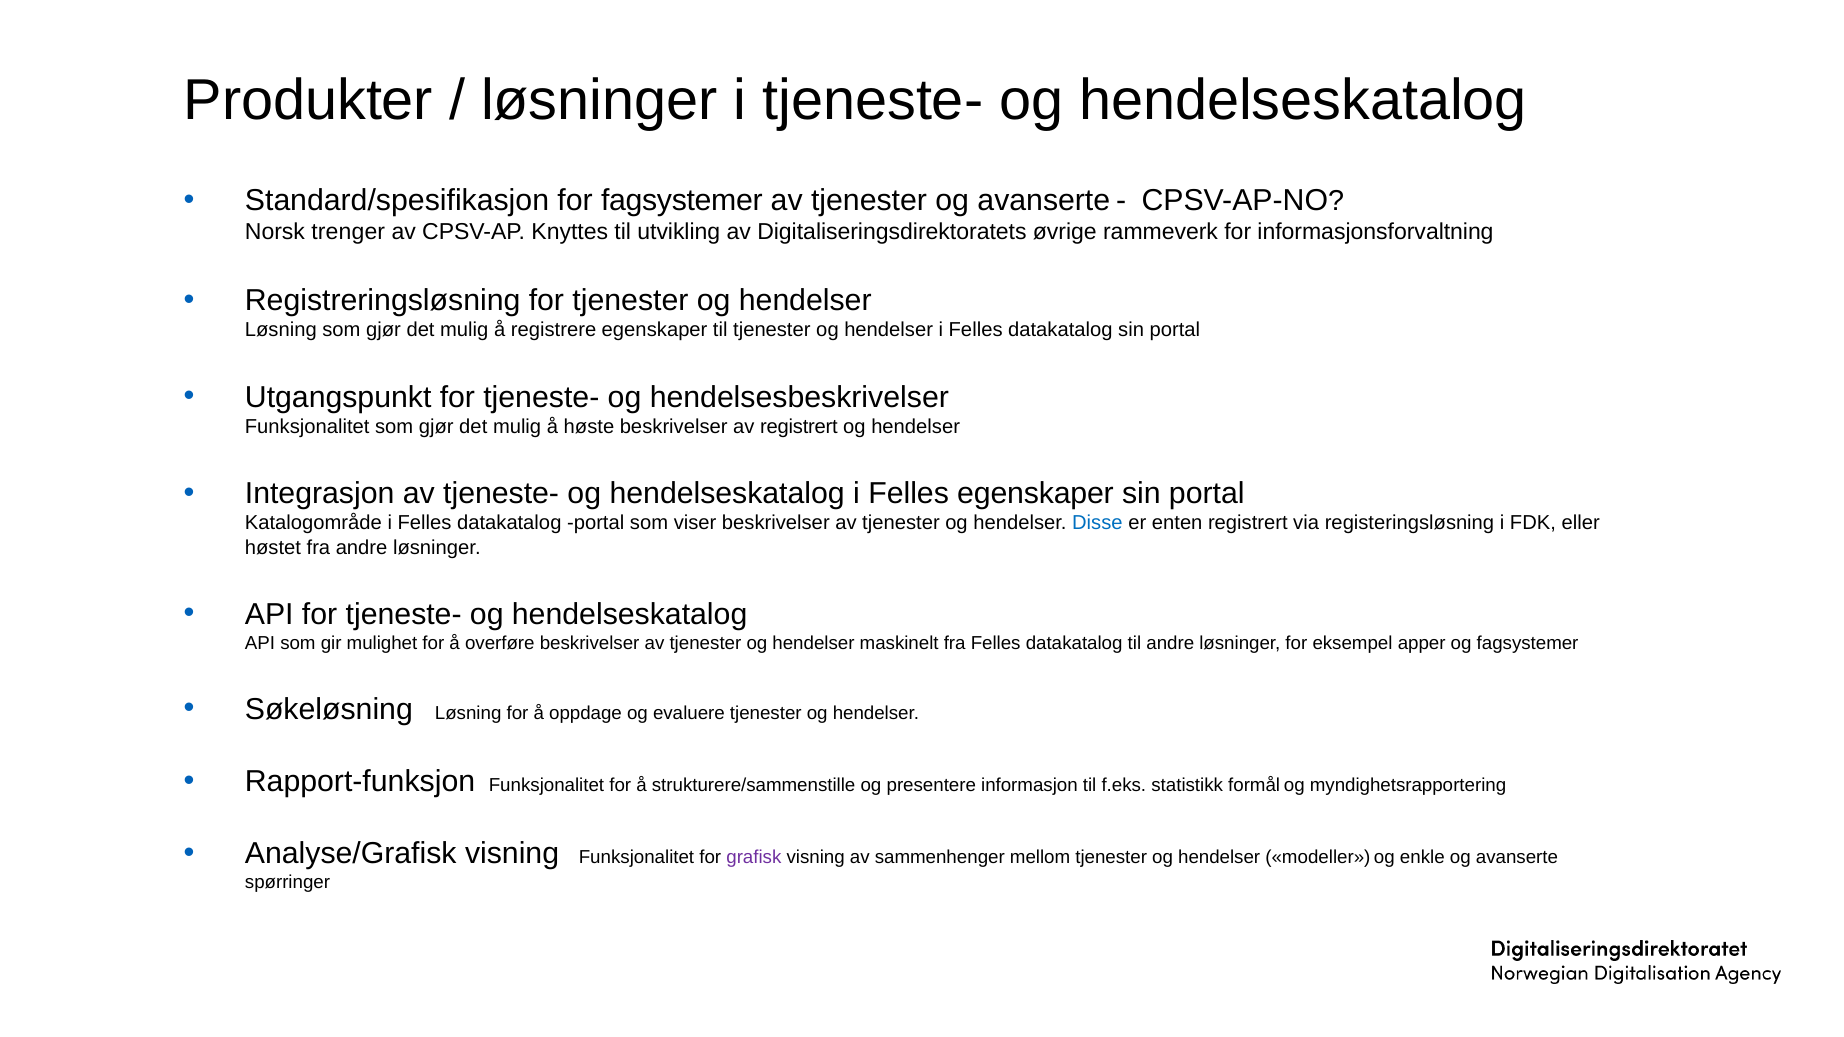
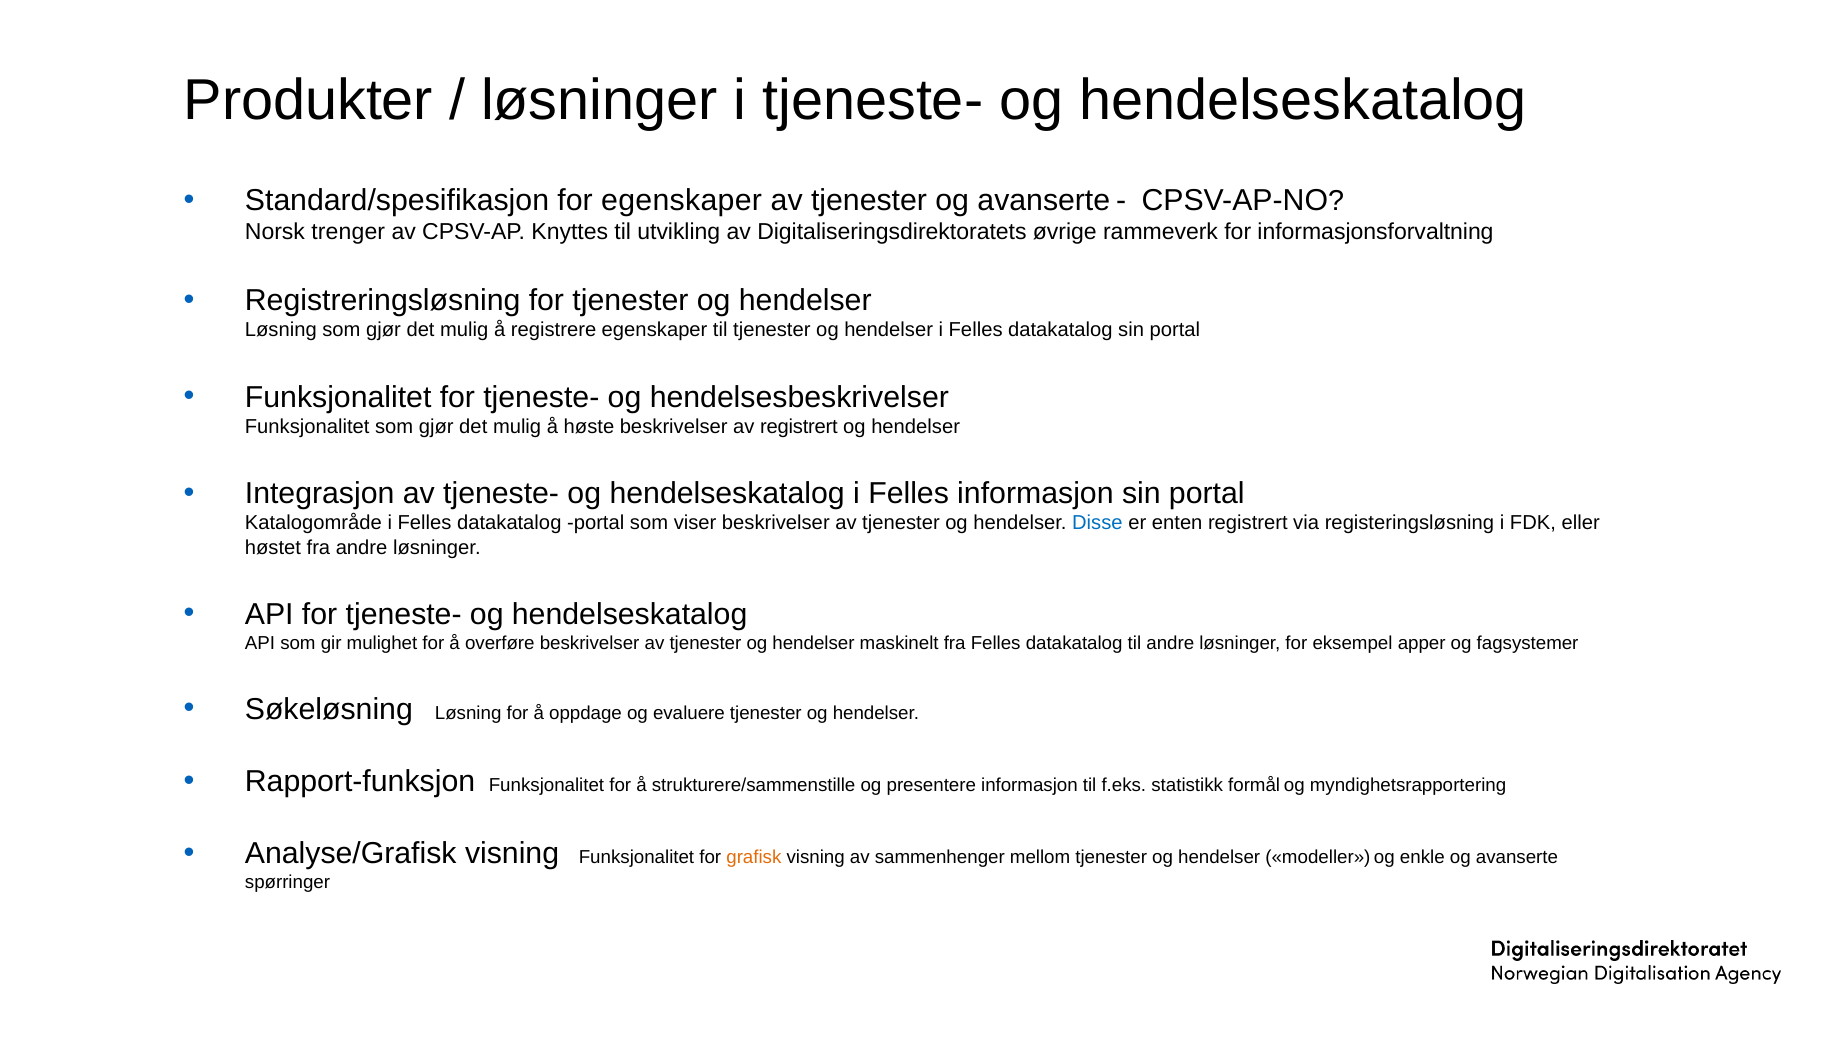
for fagsystemer: fagsystemer -> egenskaper
Utgangspunkt at (338, 397): Utgangspunkt -> Funksjonalitet
Felles egenskaper: egenskaper -> informasjon
grafisk colour: purple -> orange
